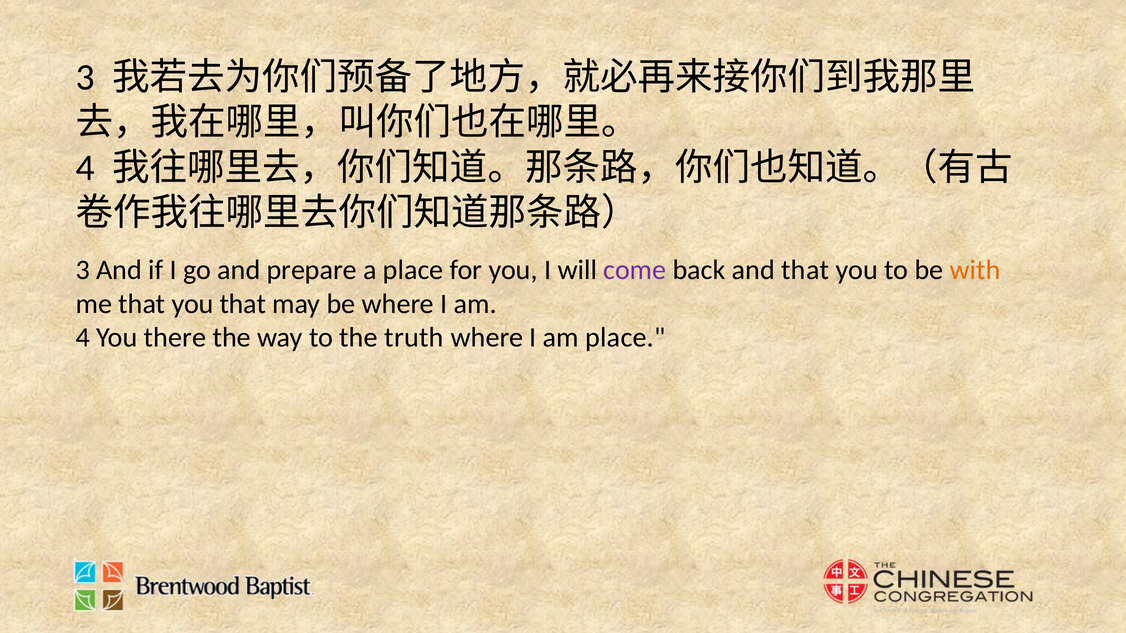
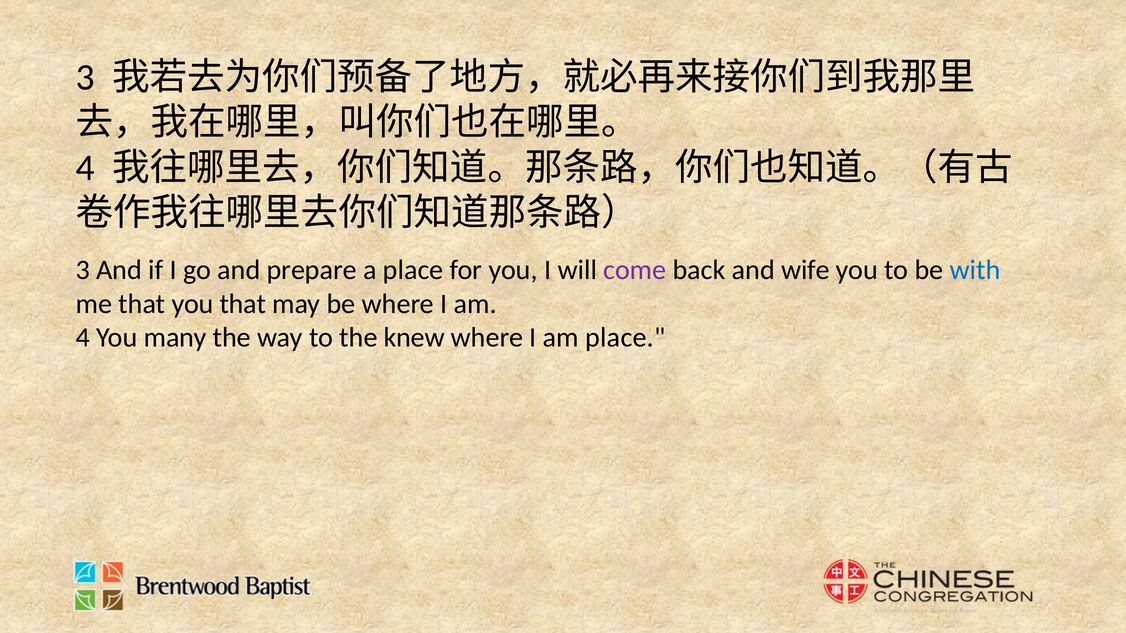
and that: that -> wife
with colour: orange -> blue
there: there -> many
truth: truth -> knew
